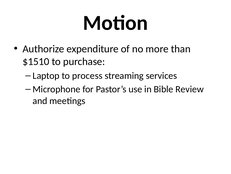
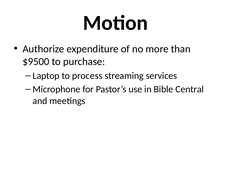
$1510: $1510 -> $9500
Review: Review -> Central
